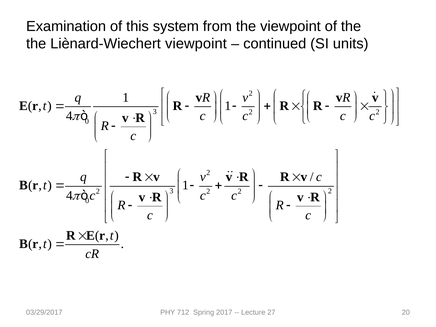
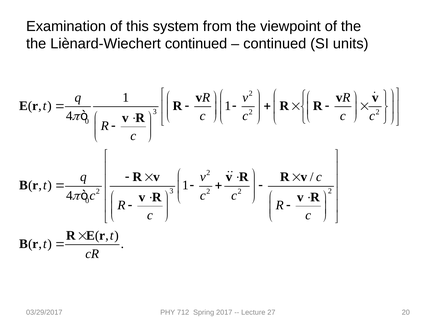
Liènard-Wiechert viewpoint: viewpoint -> continued
